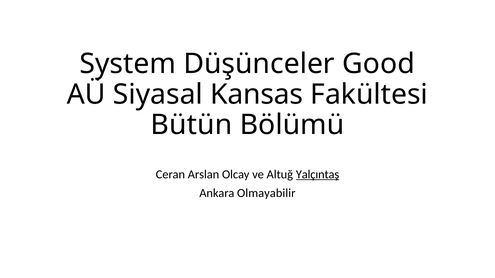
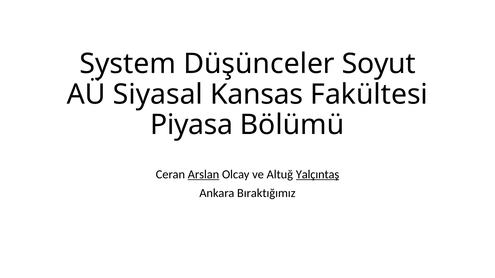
Good: Good -> Soyut
Bütün: Bütün -> Piyasa
Arslan underline: none -> present
Olmayabilir: Olmayabilir -> Bıraktığımız
